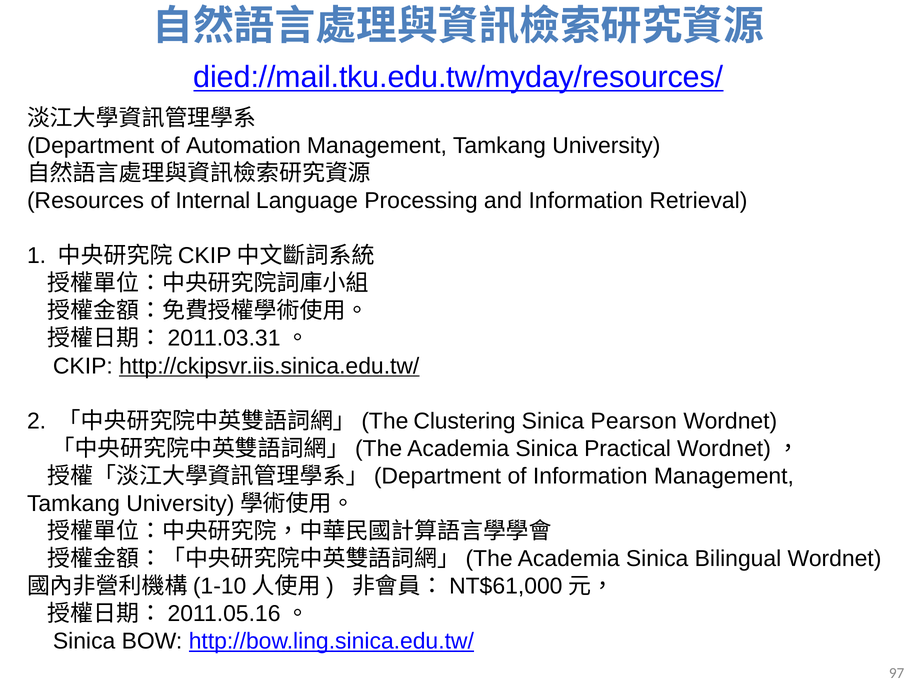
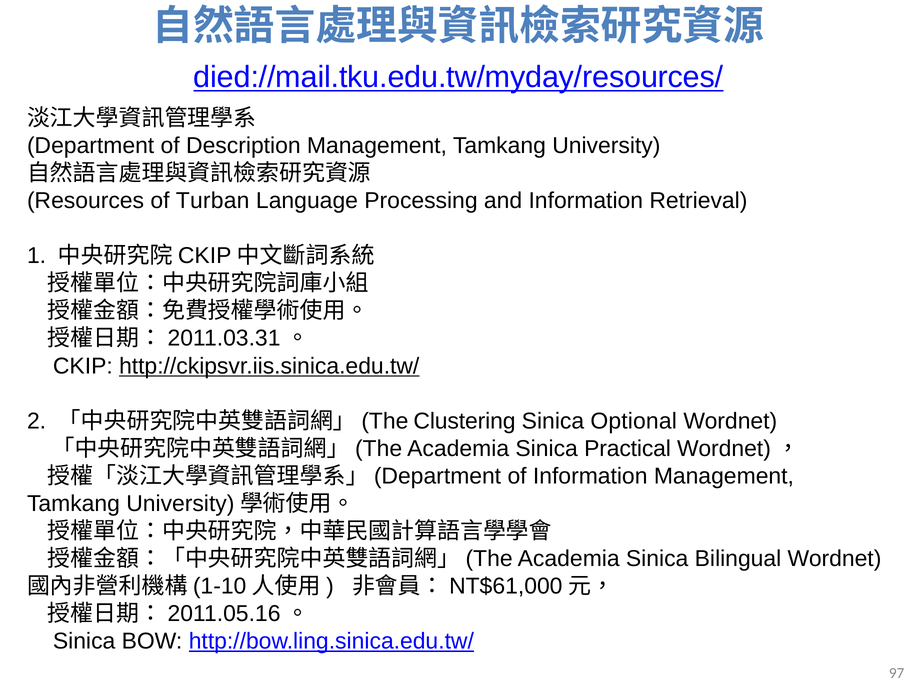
Automation: Automation -> Description
Internal: Internal -> Turban
Pearson: Pearson -> Optional
